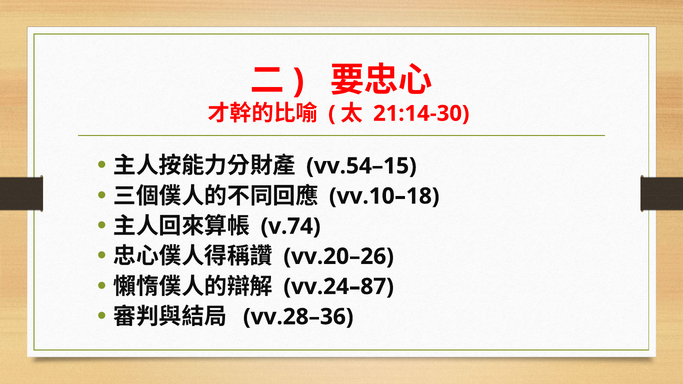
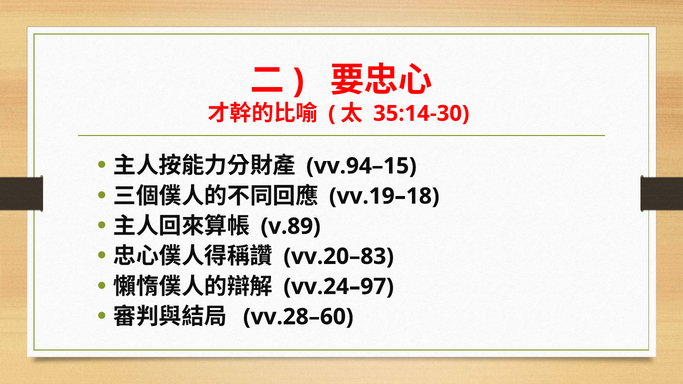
21:14-30: 21:14-30 -> 35:14-30
vv.54–15: vv.54–15 -> vv.94–15
vv.10–18: vv.10–18 -> vv.19–18
v.74: v.74 -> v.89
vv.20–26: vv.20–26 -> vv.20–83
vv.24–87: vv.24–87 -> vv.24–97
vv.28–36: vv.28–36 -> vv.28–60
